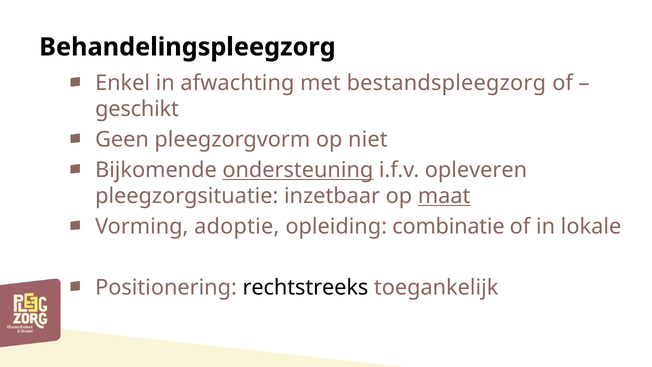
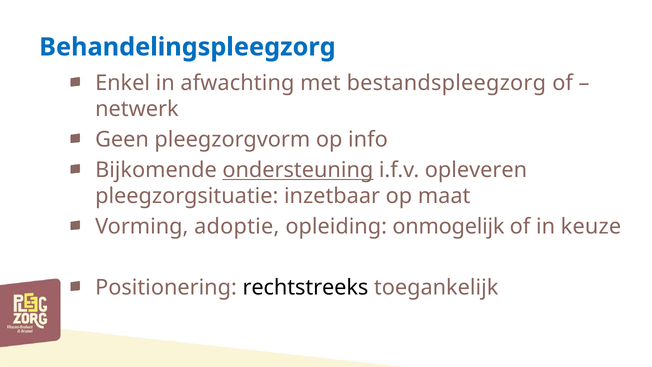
Behandelingspleegzorg colour: black -> blue
geschikt: geschikt -> netwerk
niet: niet -> info
maat underline: present -> none
combinatie: combinatie -> onmogelijk
lokale: lokale -> keuze
